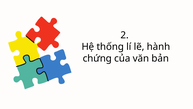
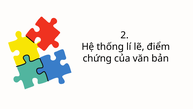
hành: hành -> điểm
